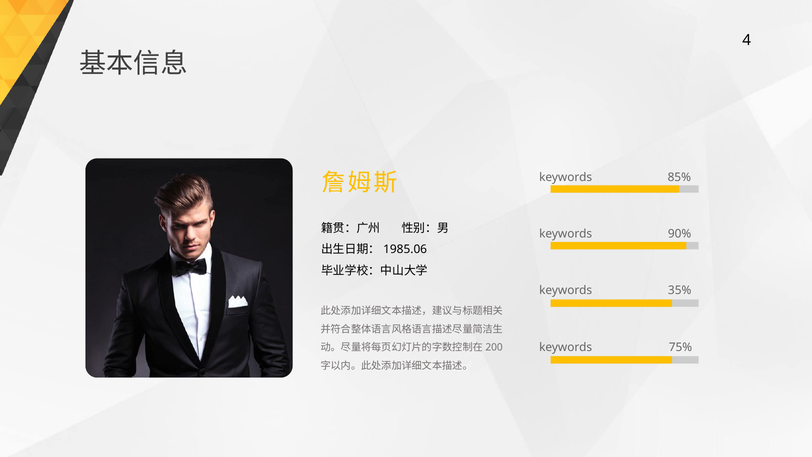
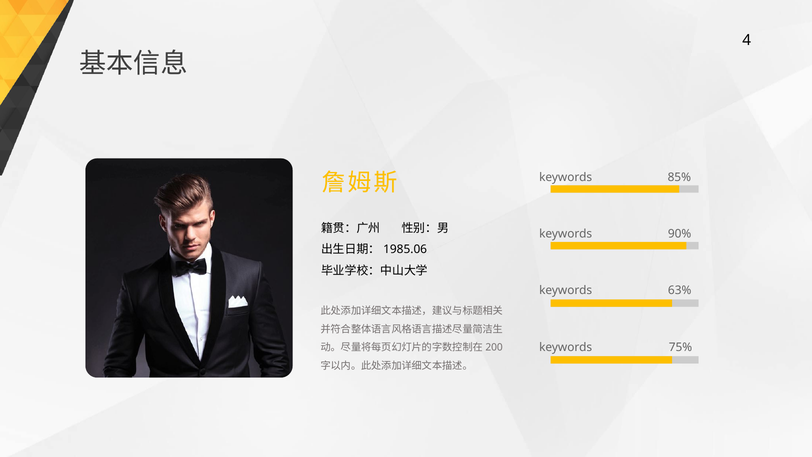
35%: 35% -> 63%
